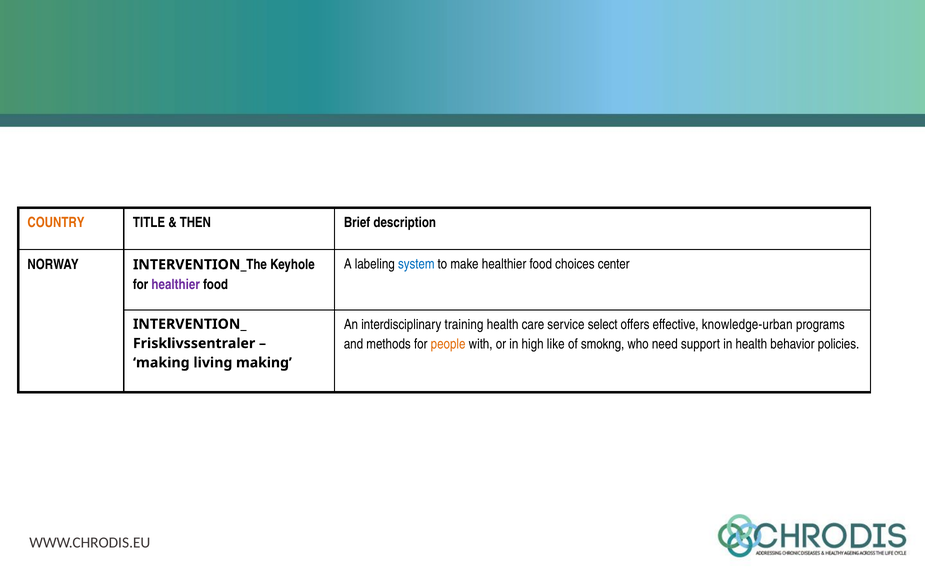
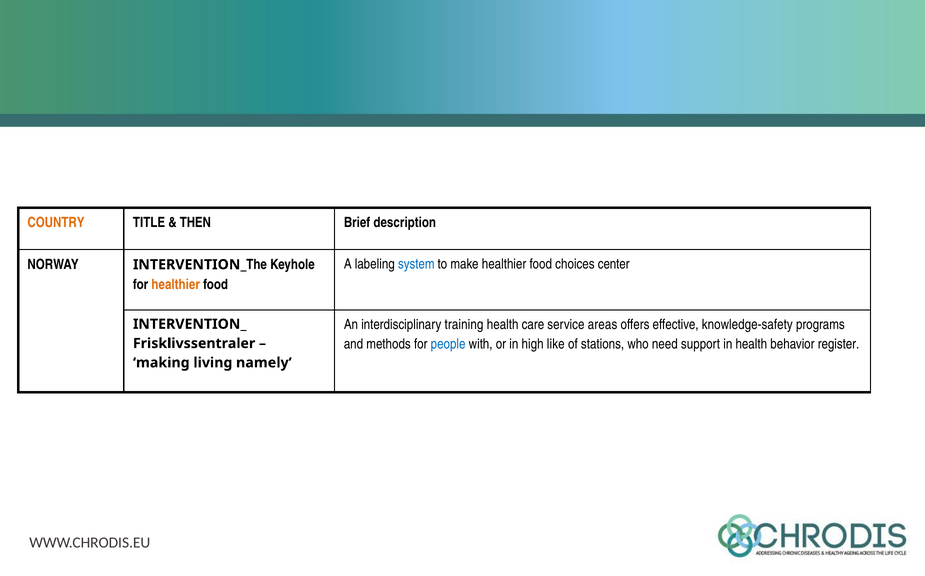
healthier at (176, 284) colour: purple -> orange
select: select -> areas
knowledge-urban: knowledge-urban -> knowledge-safety
people colour: orange -> blue
smokng: smokng -> stations
policies: policies -> register
living making: making -> namely
